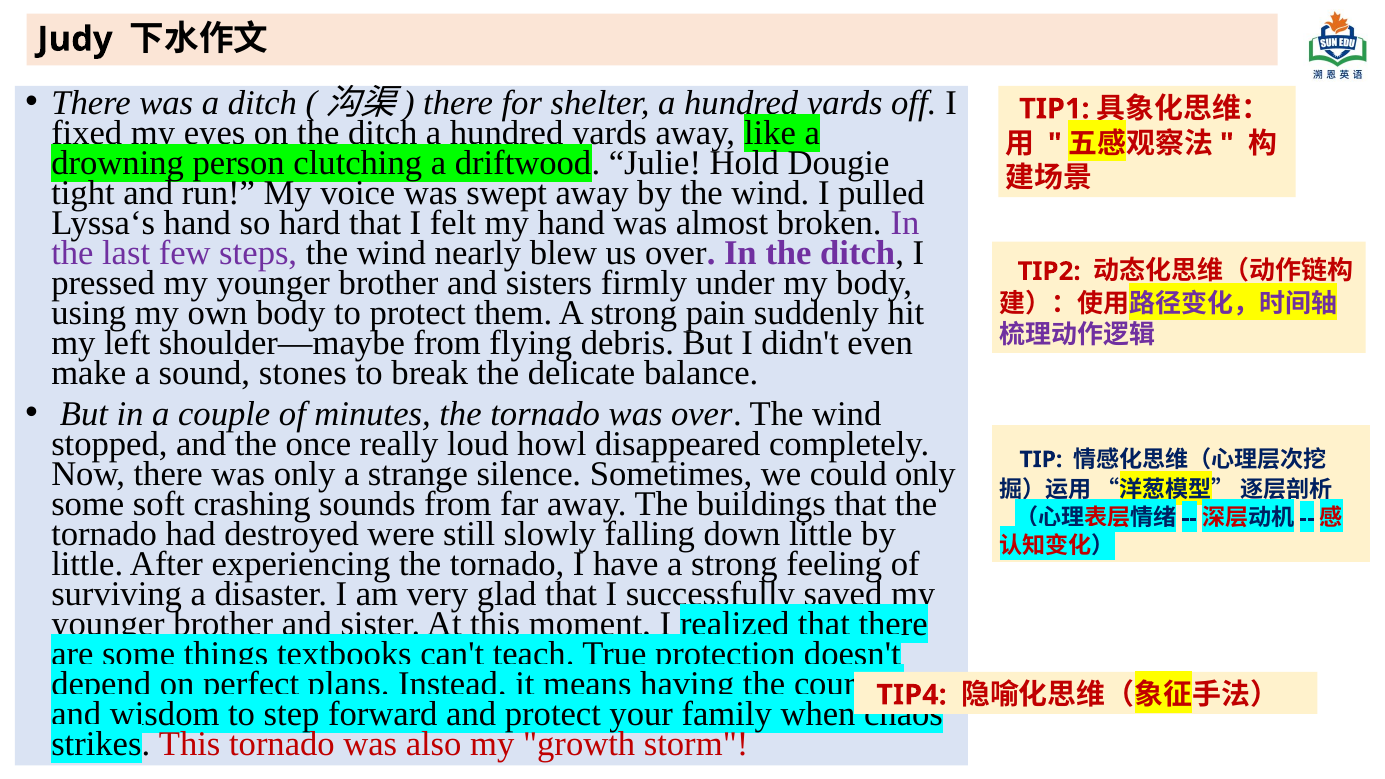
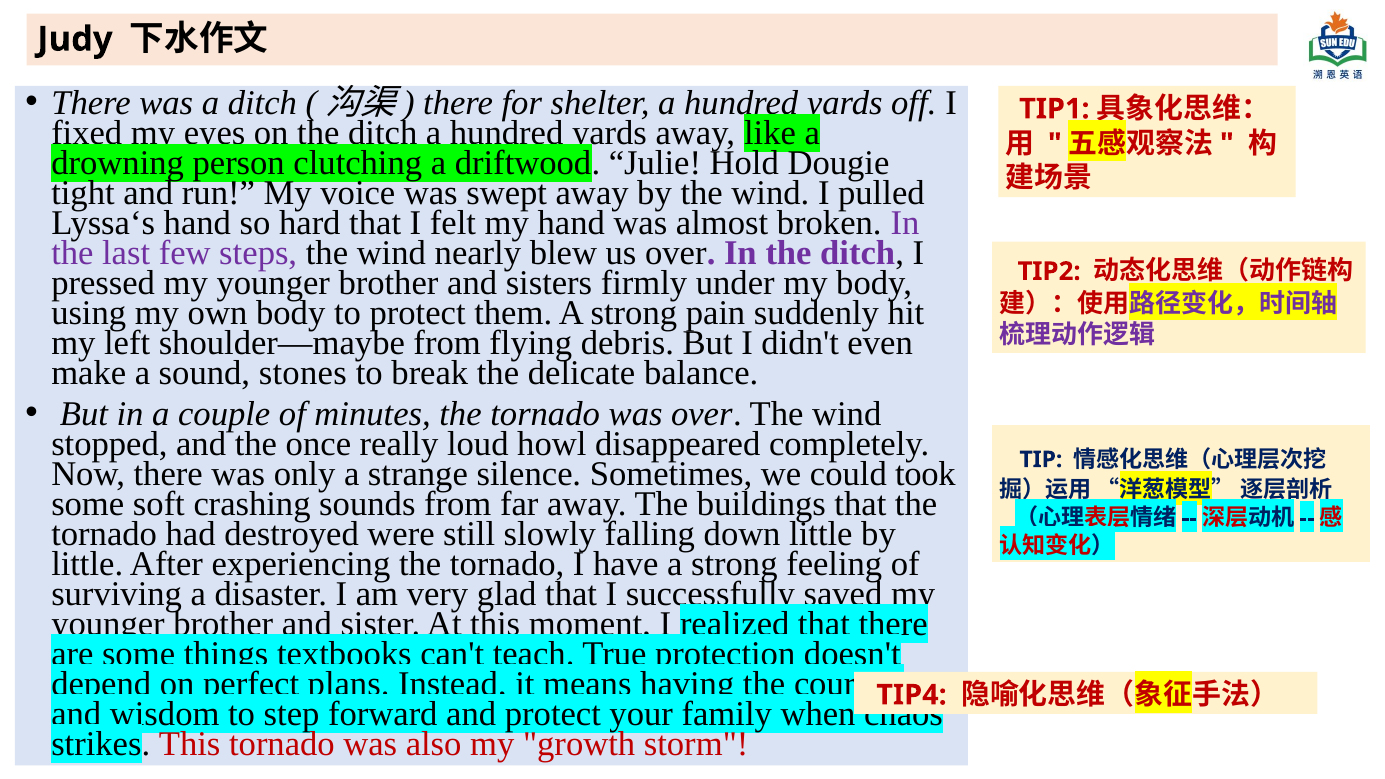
could only: only -> took
